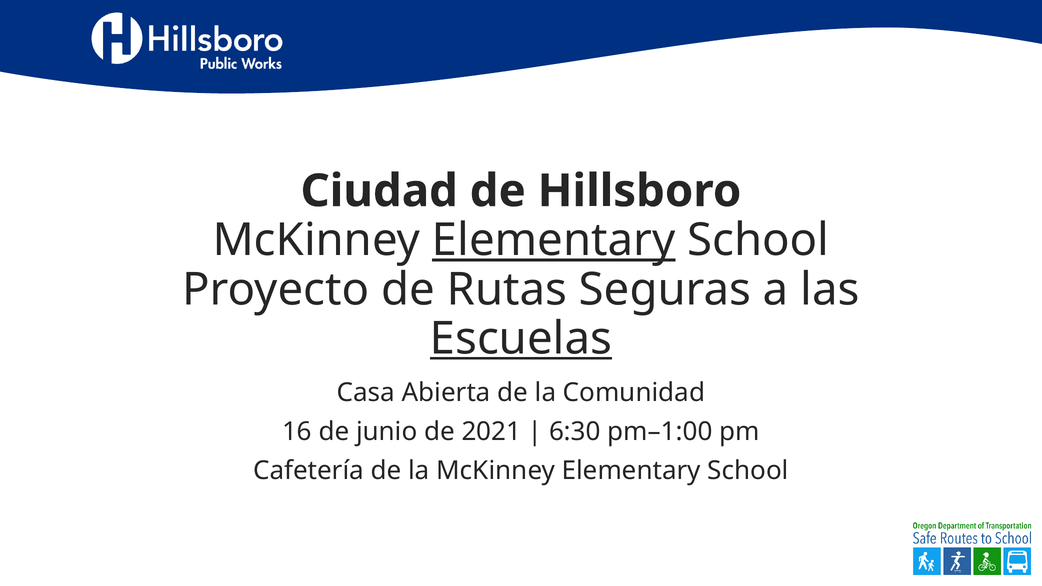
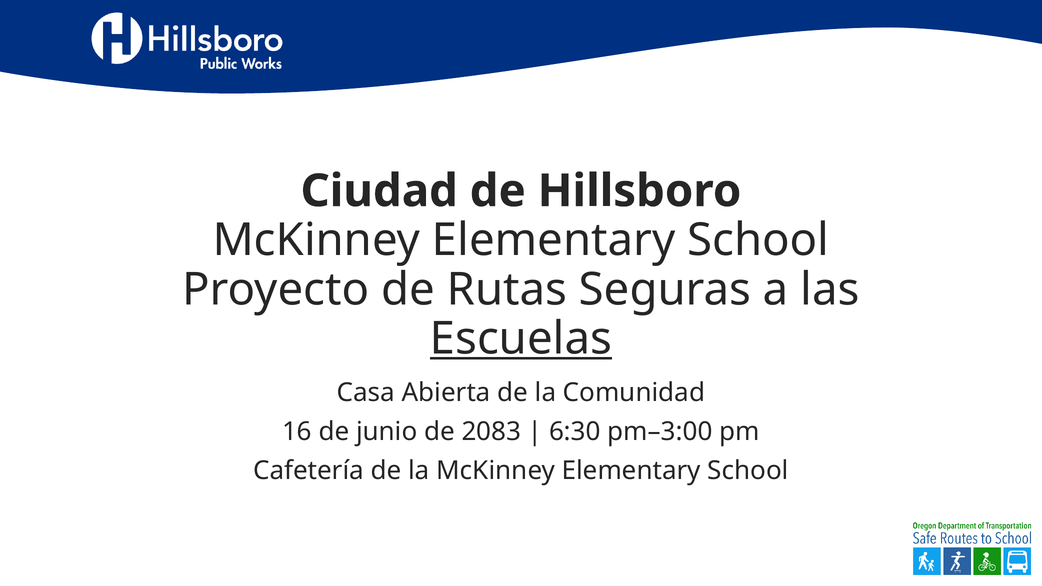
Elementary at (554, 240) underline: present -> none
2021: 2021 -> 2083
pm–1:00: pm–1:00 -> pm–3:00
